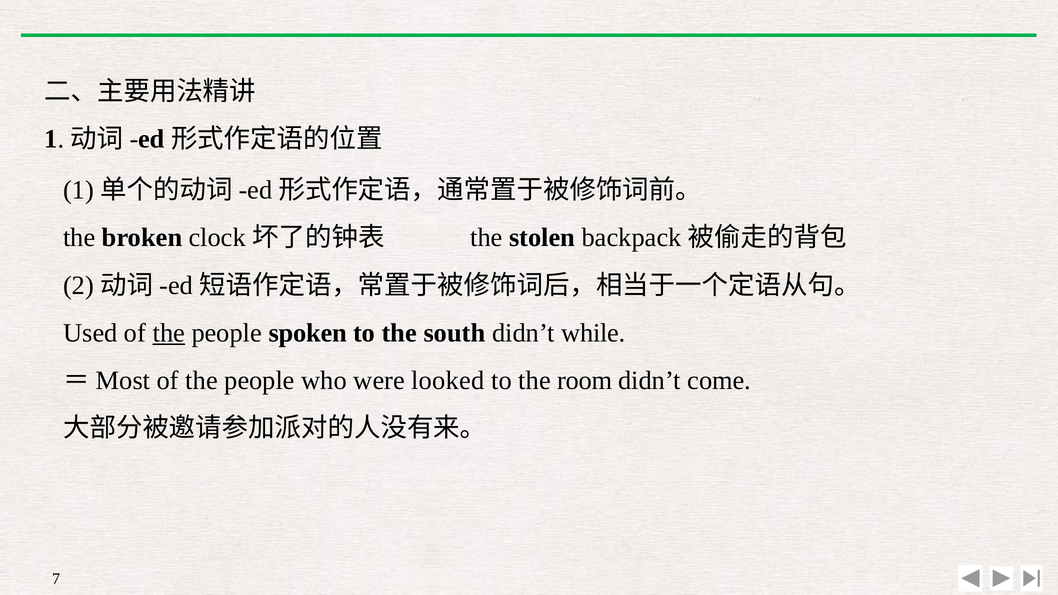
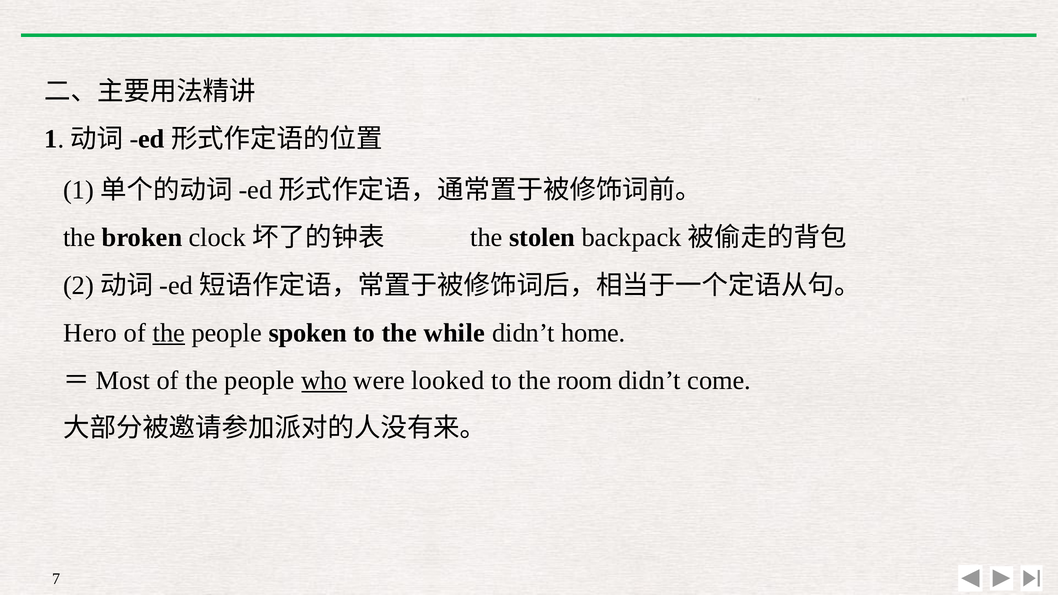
Used: Used -> Hero
south: south -> while
while: while -> home
who underline: none -> present
